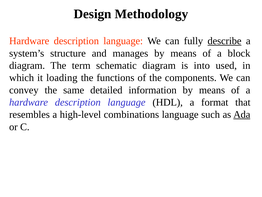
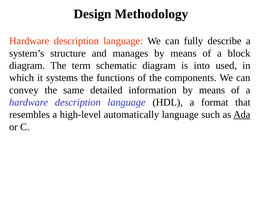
describe underline: present -> none
loading: loading -> systems
combinations: combinations -> automatically
